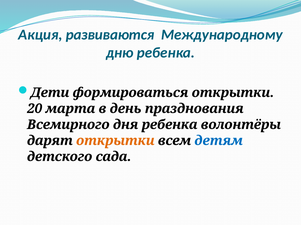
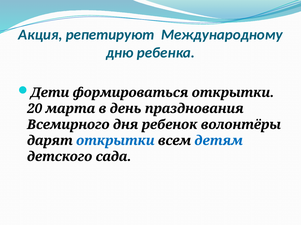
развиваются: развиваются -> репетируют
дня ребенка: ребенка -> ребенок
открытки at (115, 141) colour: orange -> blue
